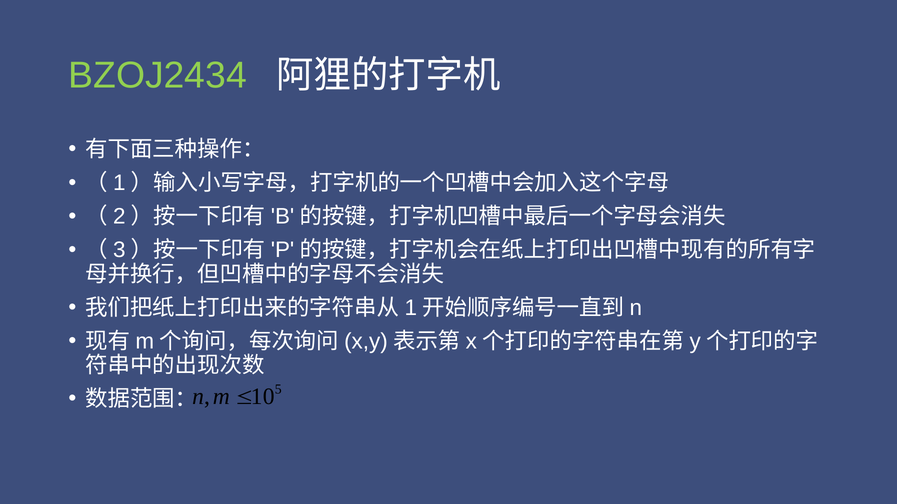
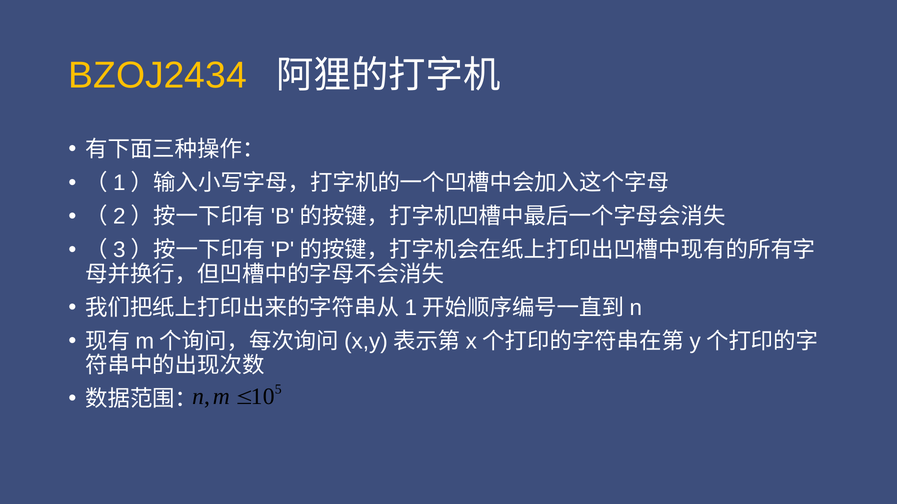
BZOJ2434 colour: light green -> yellow
